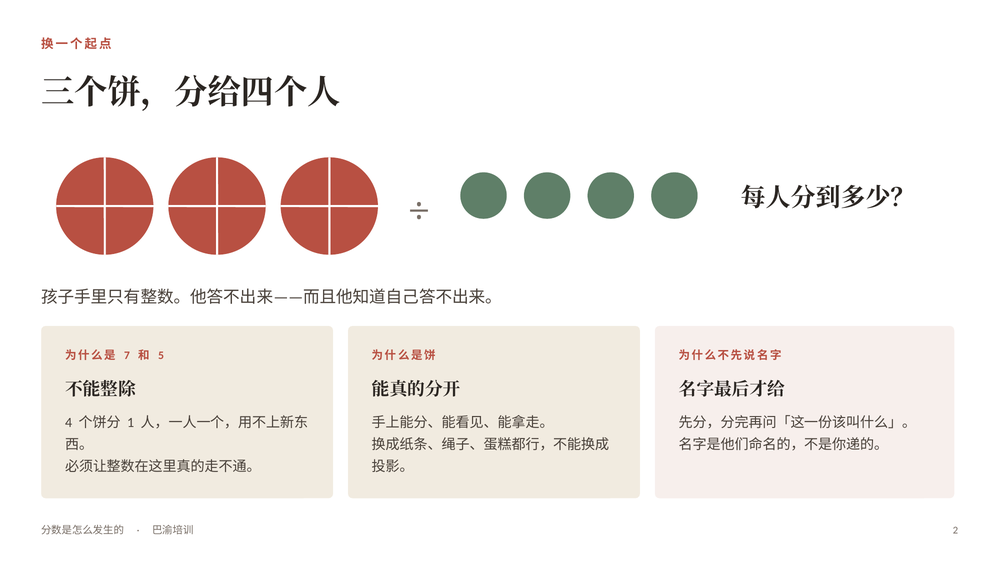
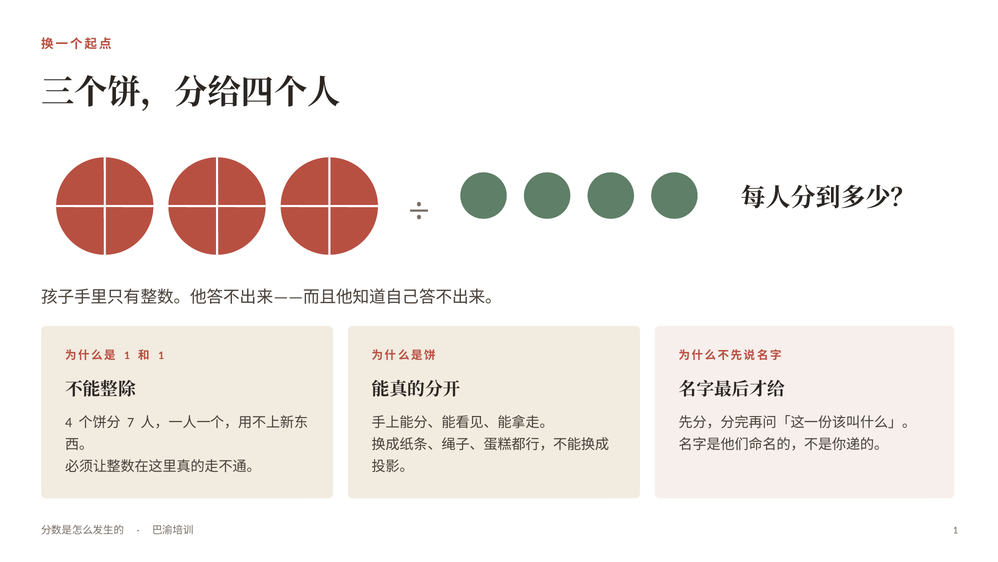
7 at (127, 355): 7 -> 1
5 at (161, 355): 5 -> 1
1: 1 -> 7
2 at (955, 530): 2 -> 1
